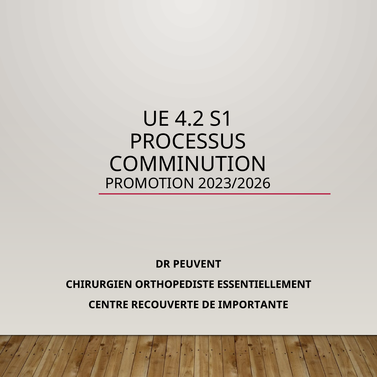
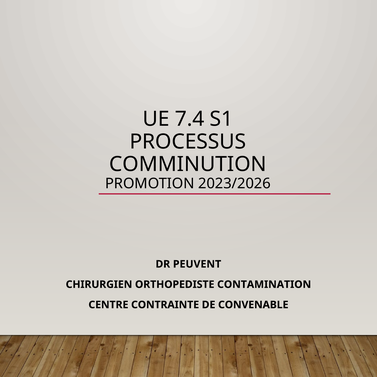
4.2: 4.2 -> 7.4
ESSENTIELLEMENT: ESSENTIELLEMENT -> CONTAMINATION
RECOUVERTE: RECOUVERTE -> CONTRAINTE
IMPORTANTE: IMPORTANTE -> CONVENABLE
